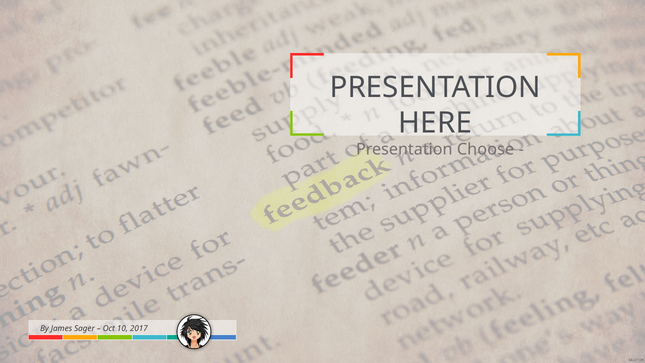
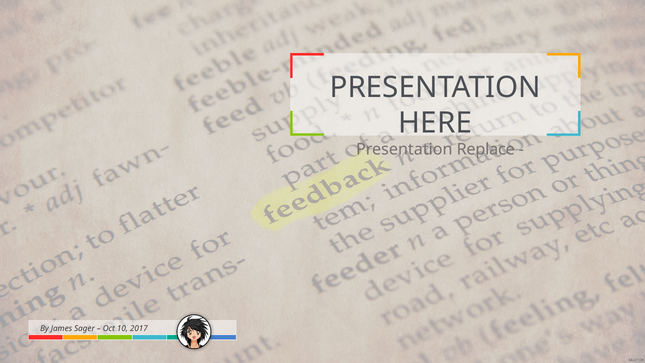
Choose: Choose -> Replace
